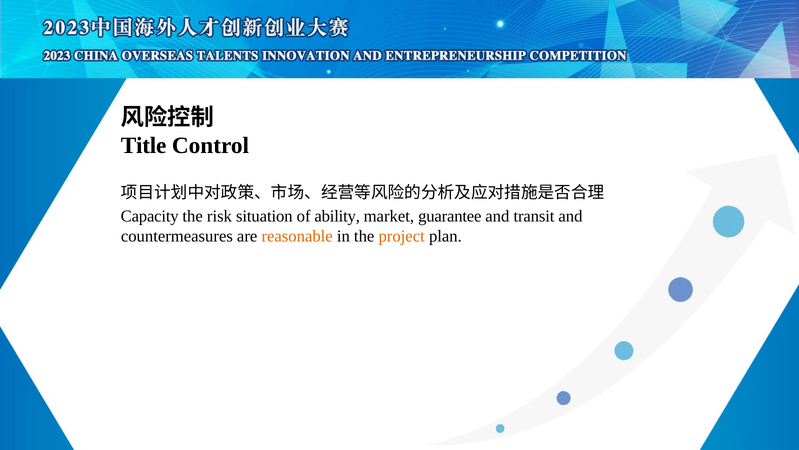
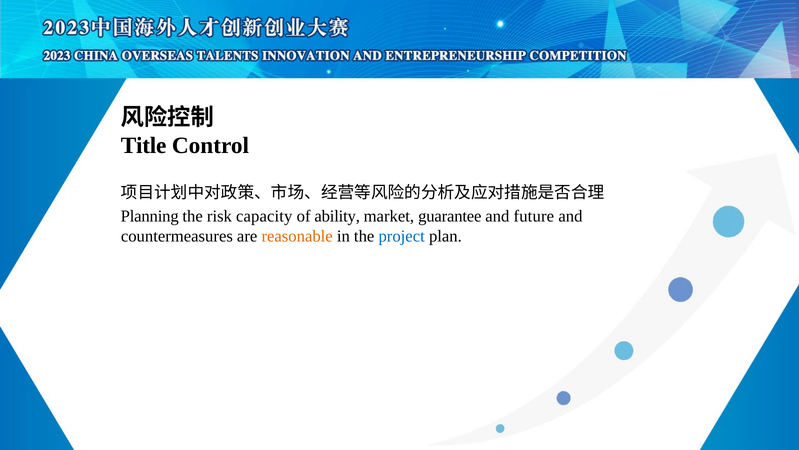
Capacity: Capacity -> Planning
situation: situation -> capacity
transit: transit -> future
project colour: orange -> blue
